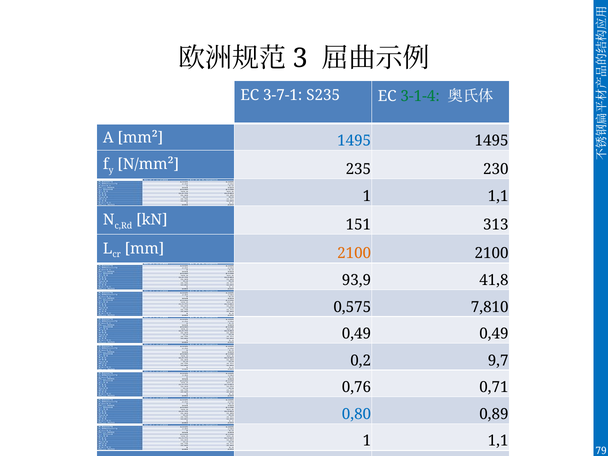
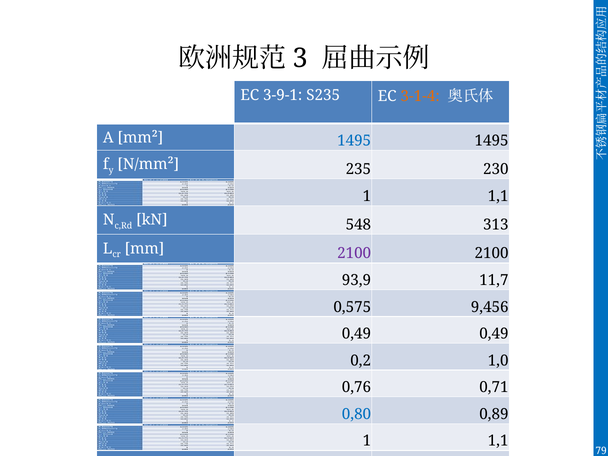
3-7-1: 3-7-1 -> 3-9-1
3-1-4 colour: green -> orange
151: 151 -> 548
2100 at (354, 253) colour: orange -> purple
41,8: 41,8 -> 11,7
7,810: 7,810 -> 9,456
9,7: 9,7 -> 1,0
